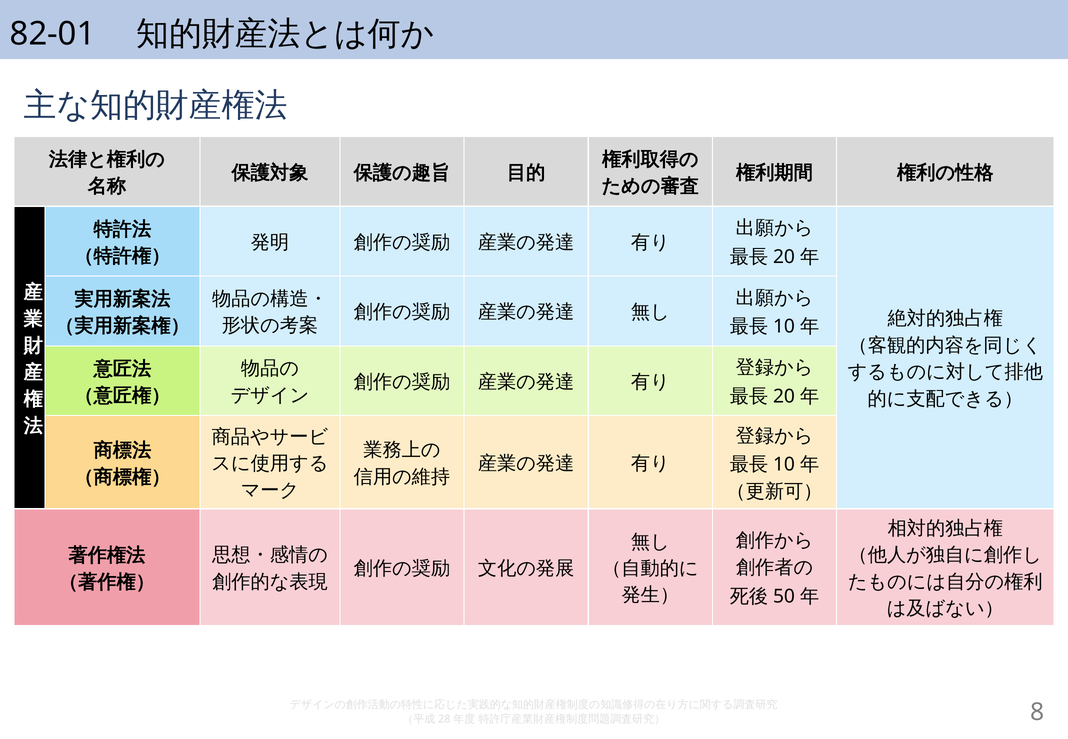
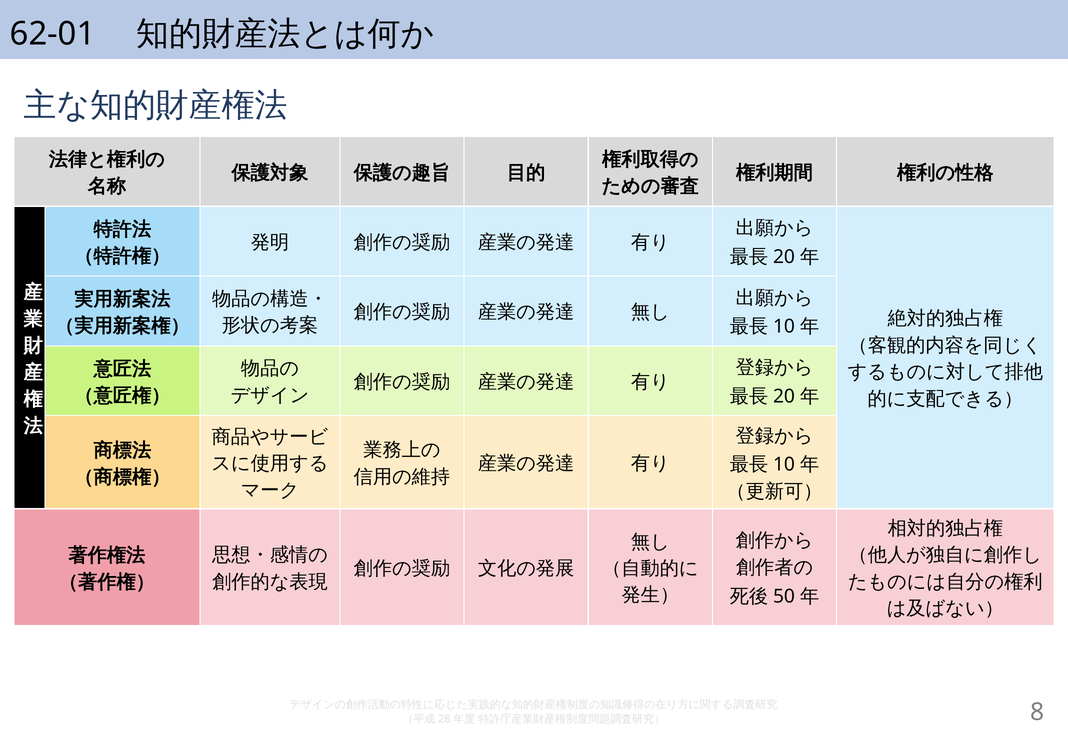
82-01: 82-01 -> 62-01
